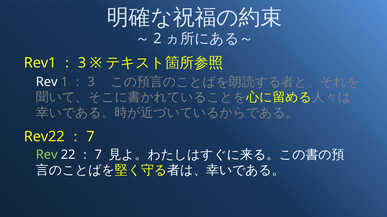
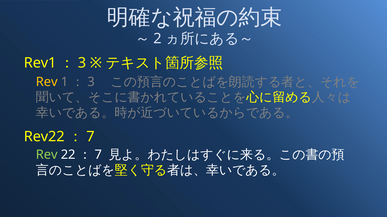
Rev at (47, 82) colour: white -> yellow
